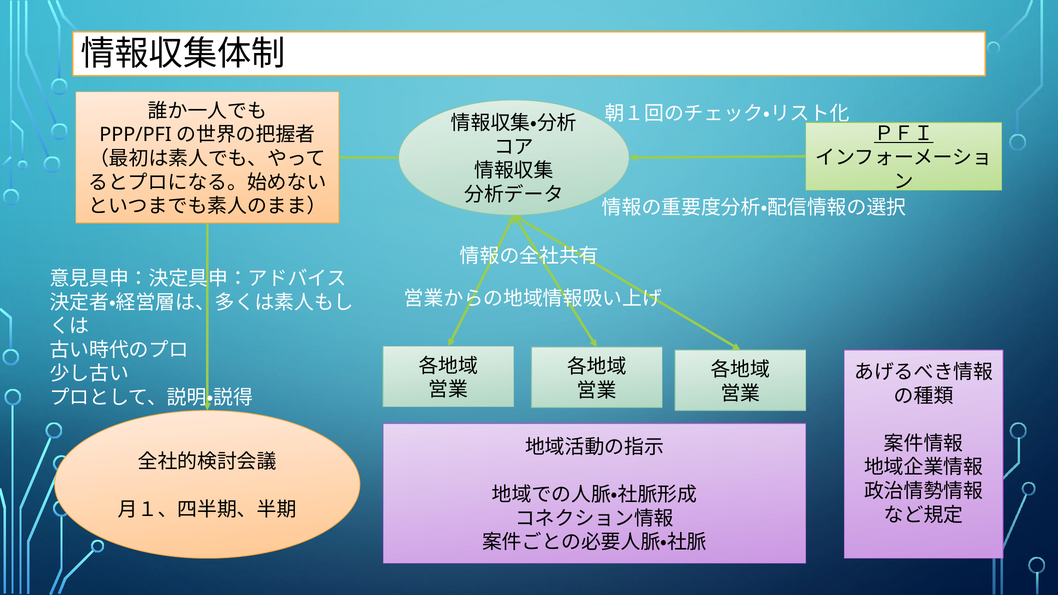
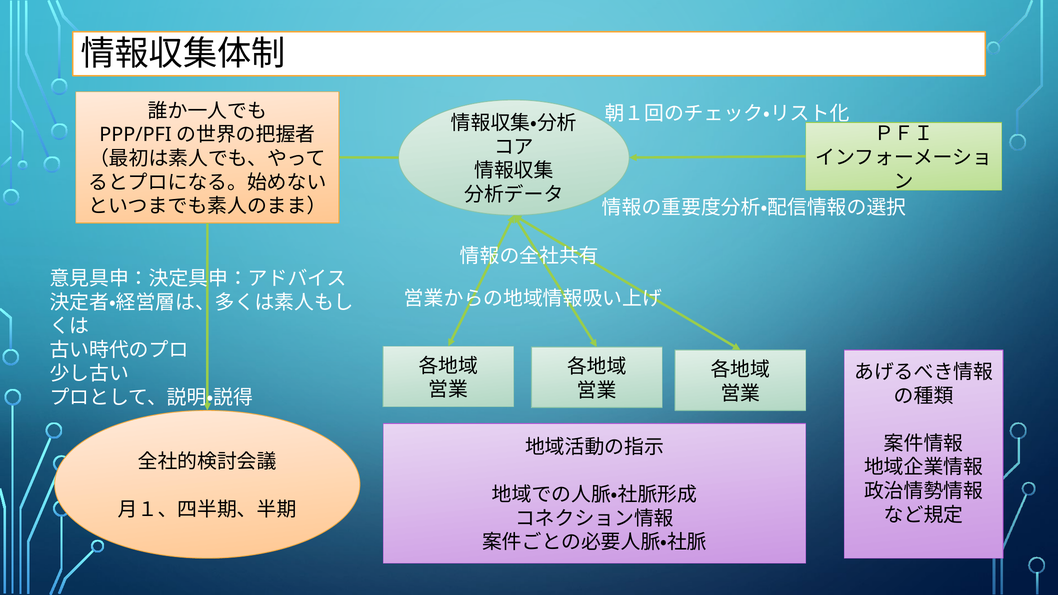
ＰＦＩ underline: present -> none
